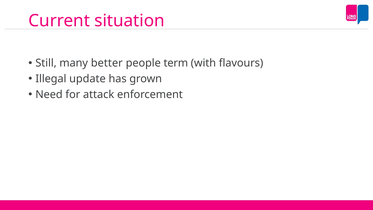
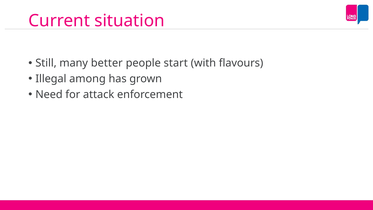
term: term -> start
update: update -> among
